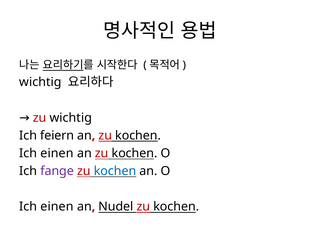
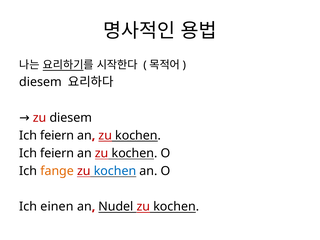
wichtig at (40, 82): wichtig -> diesem
zu wichtig: wichtig -> diesem
einen at (57, 153): einen -> feiern
fange colour: purple -> orange
